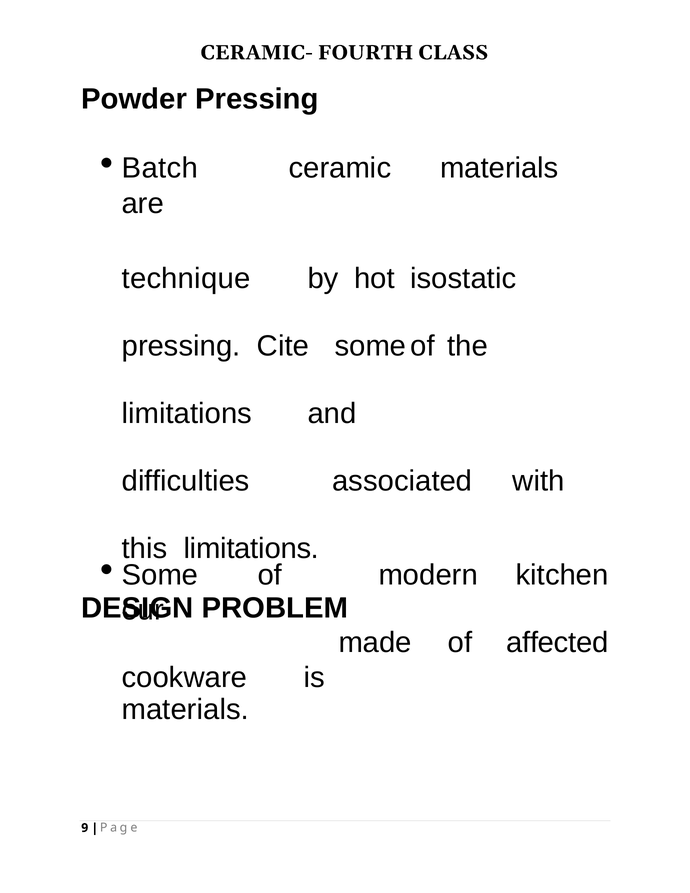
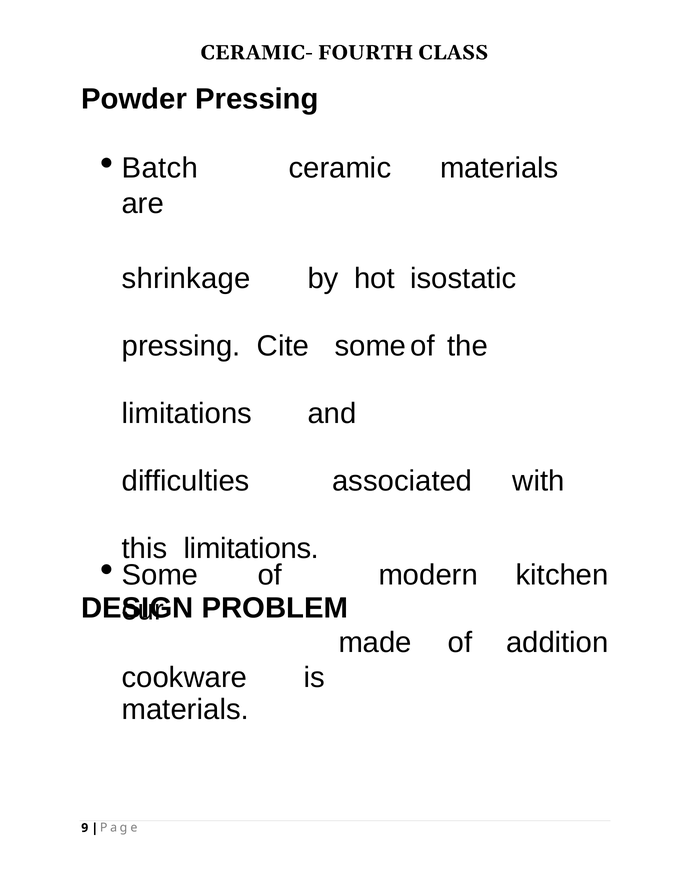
technique: technique -> shrinkage
affected: affected -> addition
